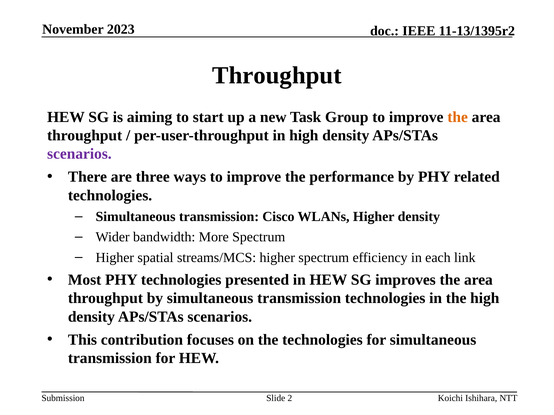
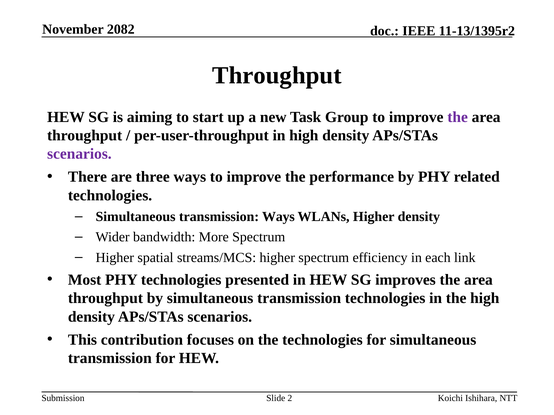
2023: 2023 -> 2082
the at (458, 117) colour: orange -> purple
transmission Cisco: Cisco -> Ways
